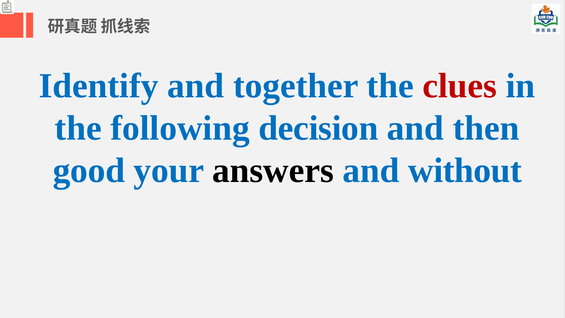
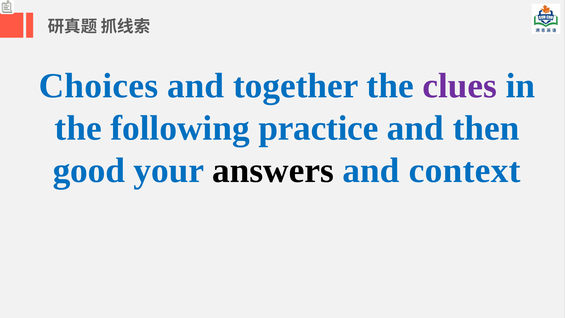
Identify: Identify -> Choices
clues colour: red -> purple
decision: decision -> practice
without: without -> context
